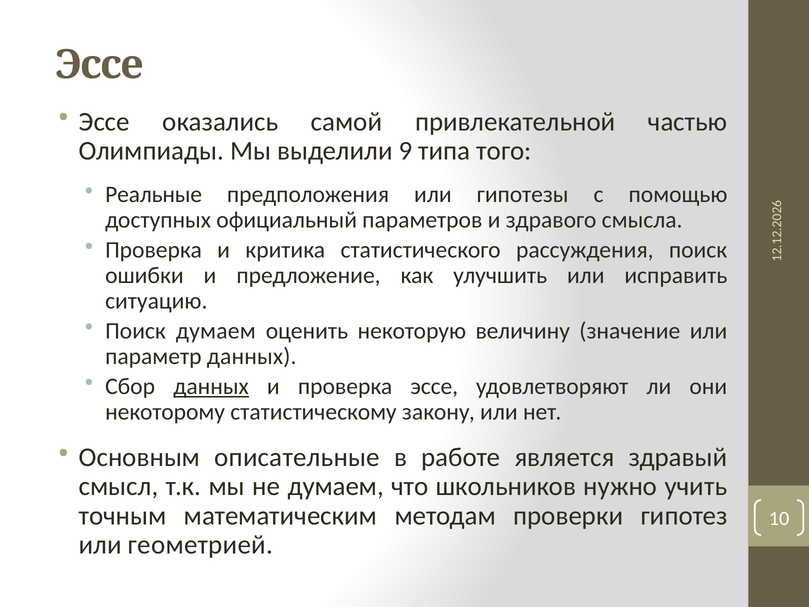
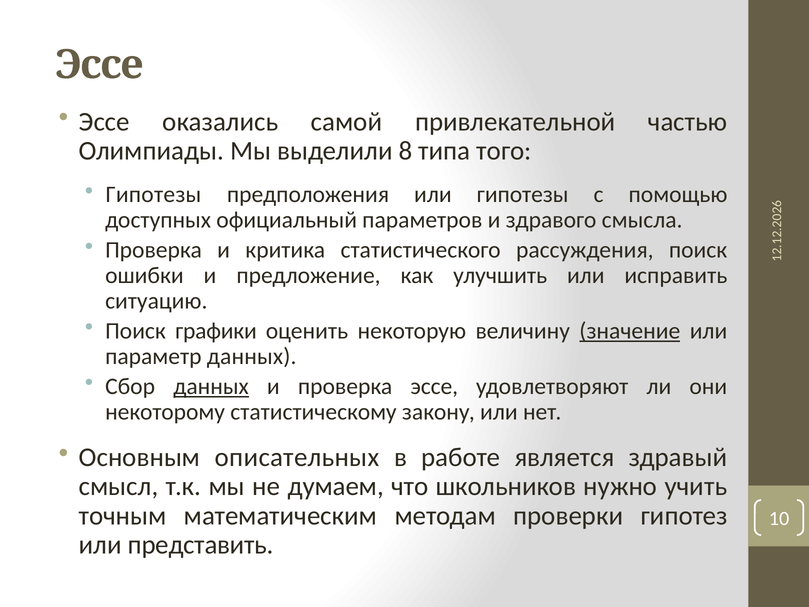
9: 9 -> 8
Реальные at (154, 195): Реальные -> Гипотезы
Поиск думаем: думаем -> графики
значение underline: none -> present
описательные: описательные -> описательных
геометрией: геометрией -> представить
